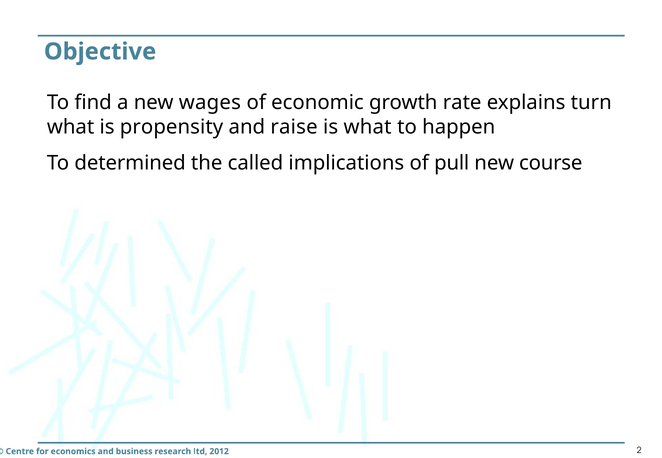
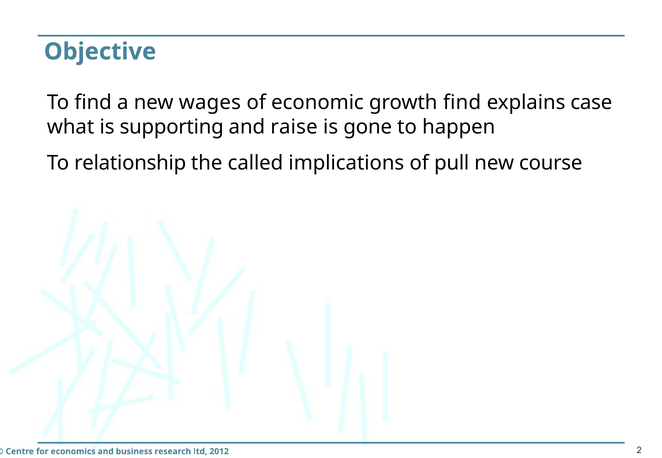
growth rate: rate -> find
turn: turn -> case
propensity: propensity -> supporting
is what: what -> gone
determined: determined -> relationship
